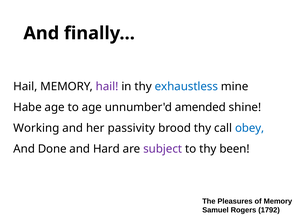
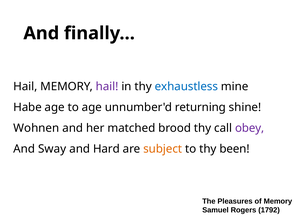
amended: amended -> returning
Working: Working -> Wohnen
passivity: passivity -> matched
obey colour: blue -> purple
Done: Done -> Sway
subject colour: purple -> orange
